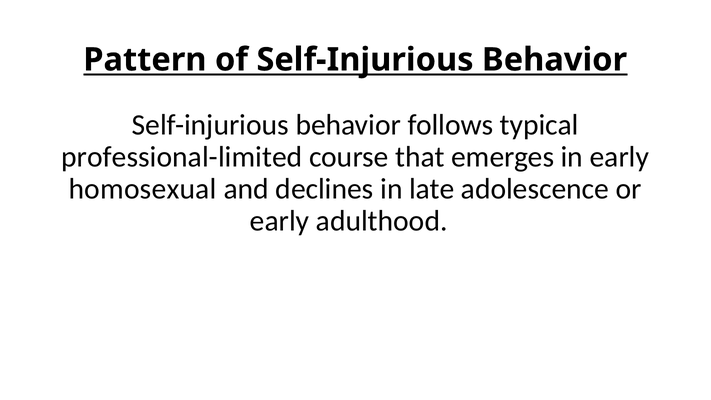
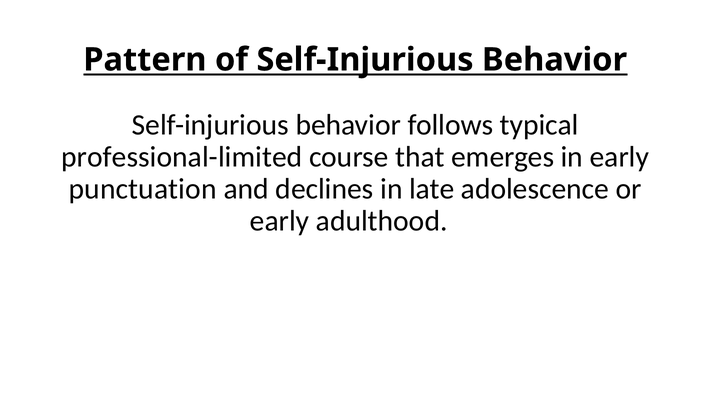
homosexual: homosexual -> punctuation
